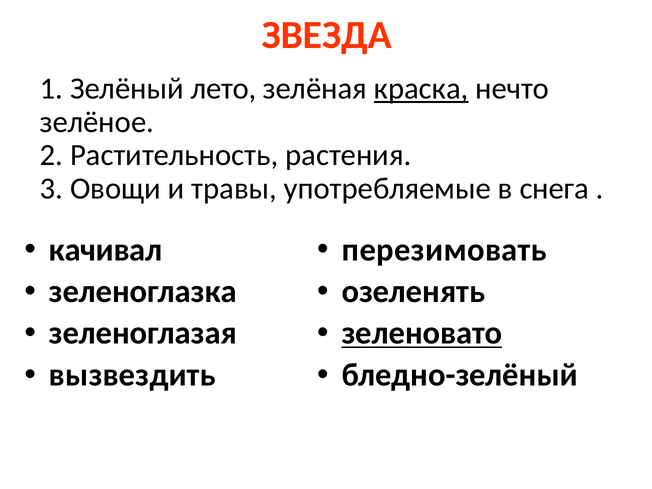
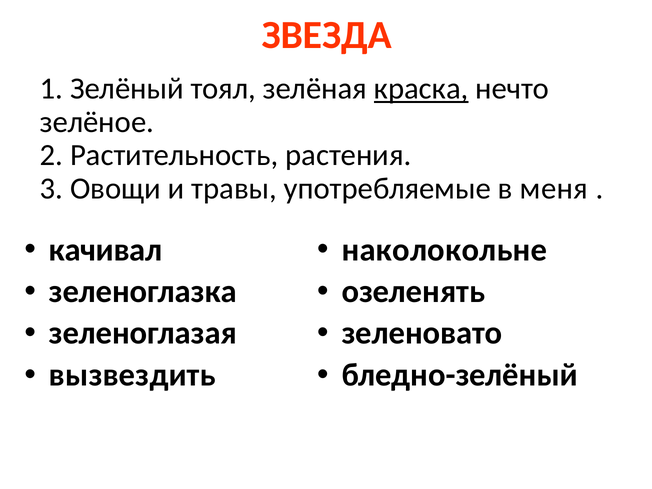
лето: лето -> тоял
снега: снега -> меня
перезимовать: перезимовать -> наколокольне
зеленовато underline: present -> none
